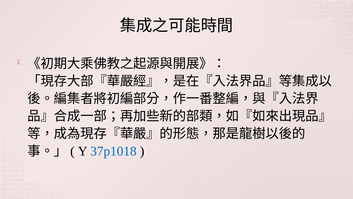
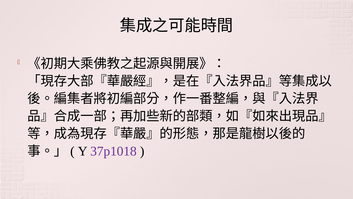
37p1018 colour: blue -> purple
